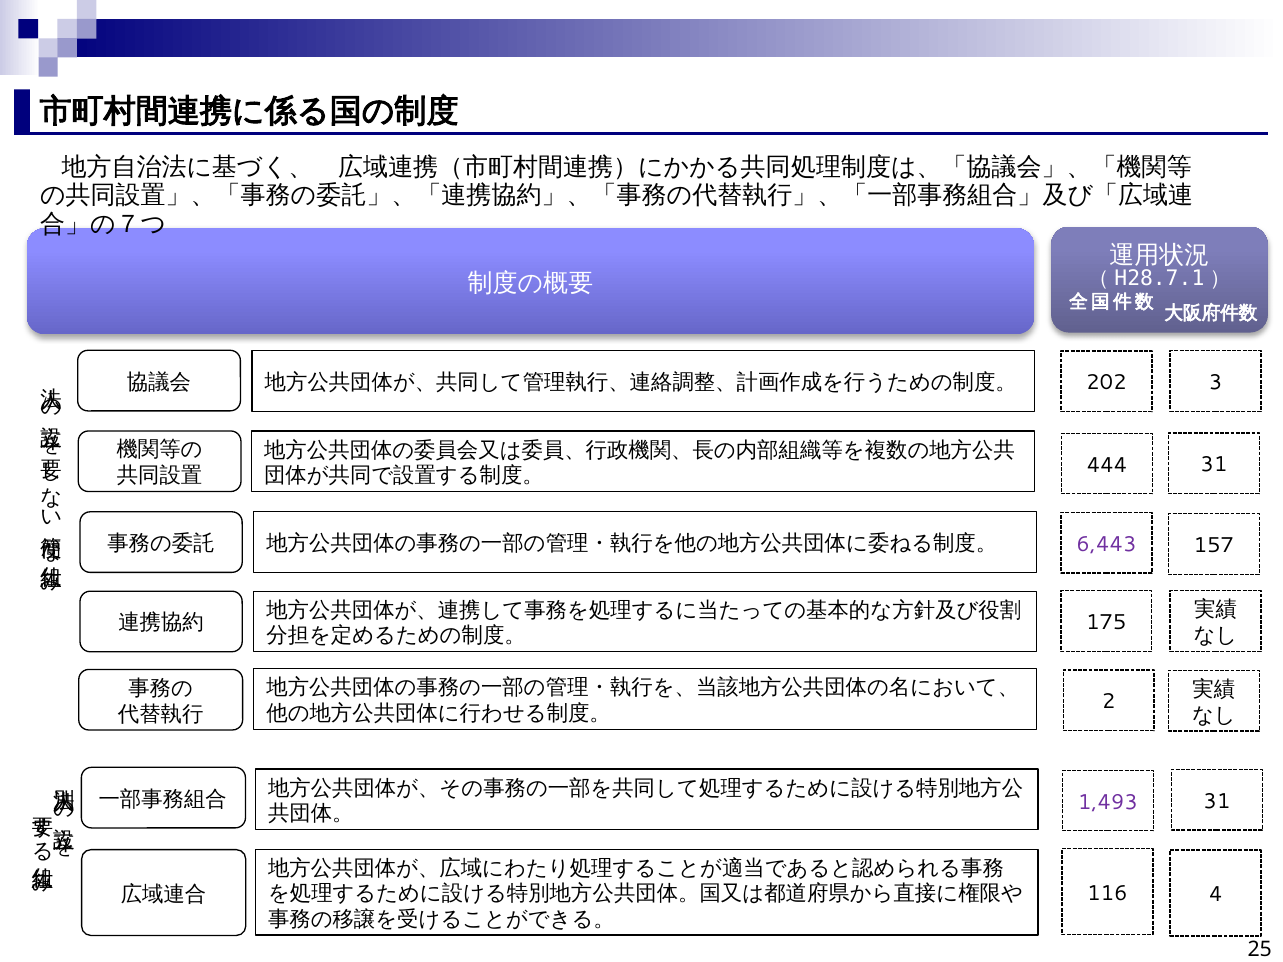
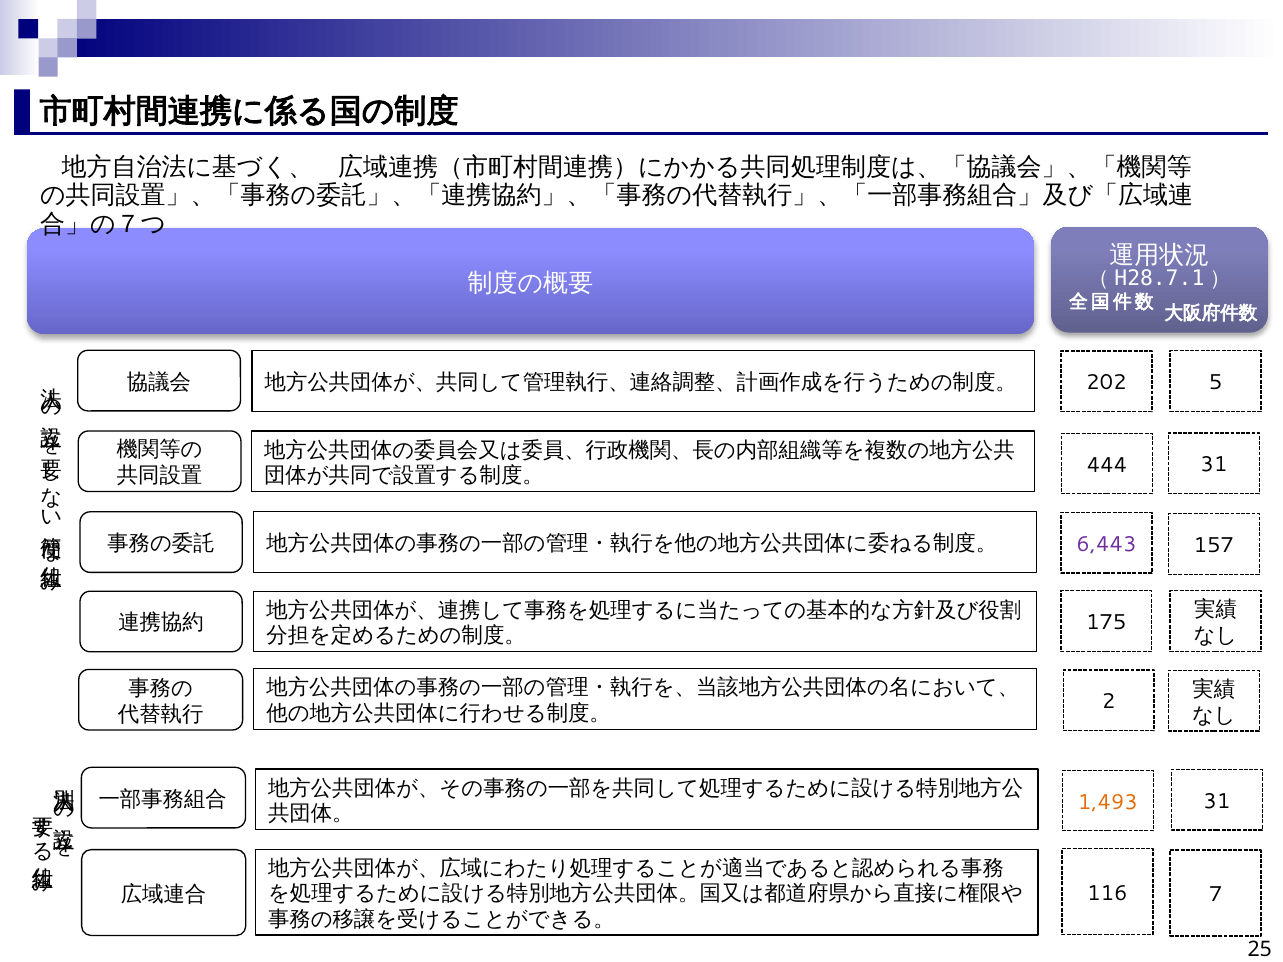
3: 3 -> 5
1,493 colour: purple -> orange
4: 4 -> 7
